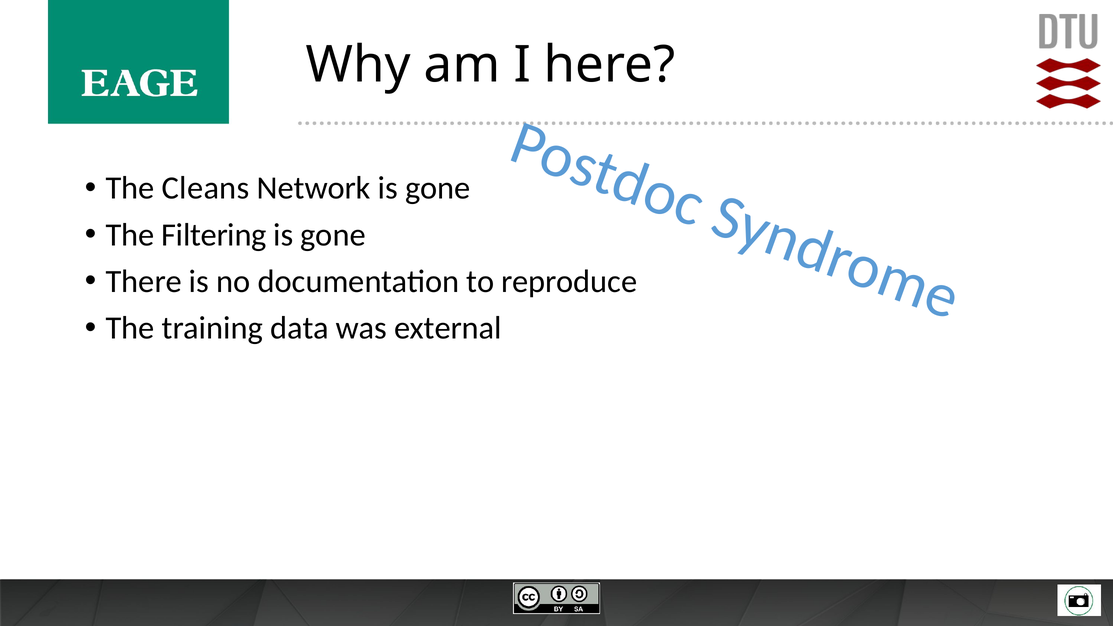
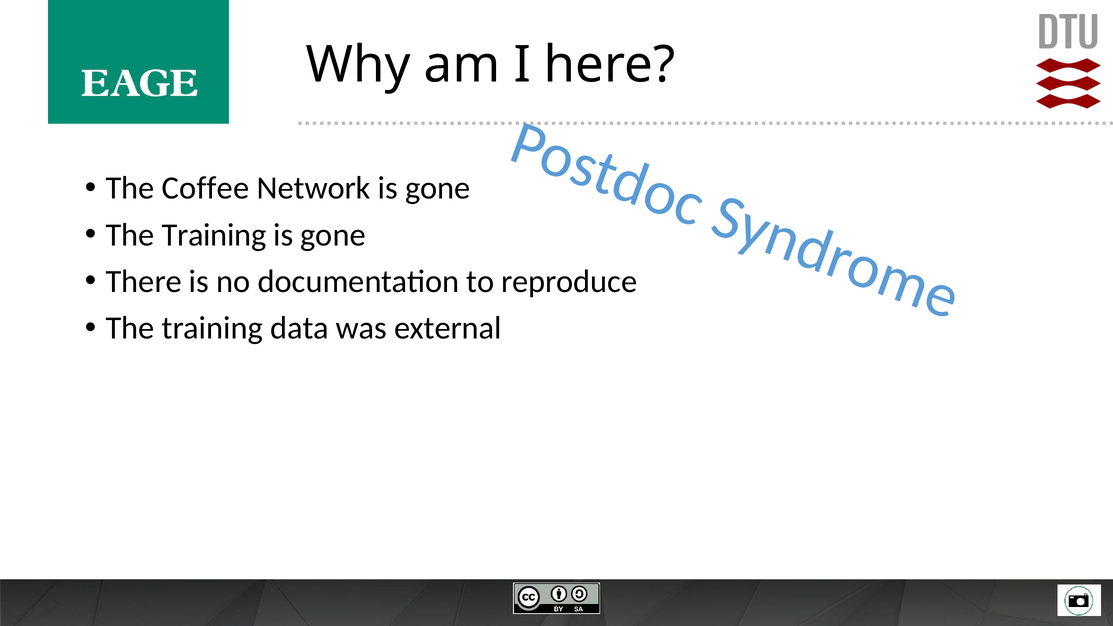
Cleans: Cleans -> Coffee
Filtering at (214, 235): Filtering -> Training
